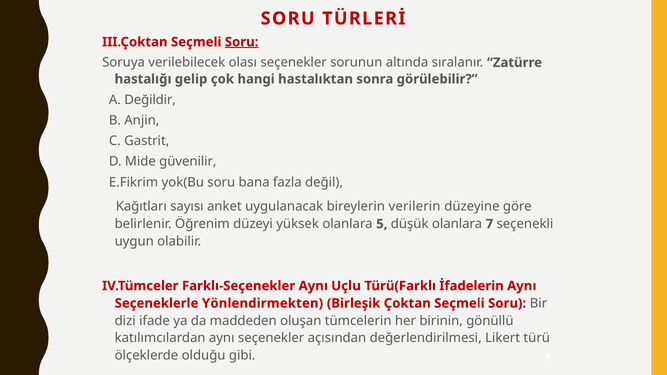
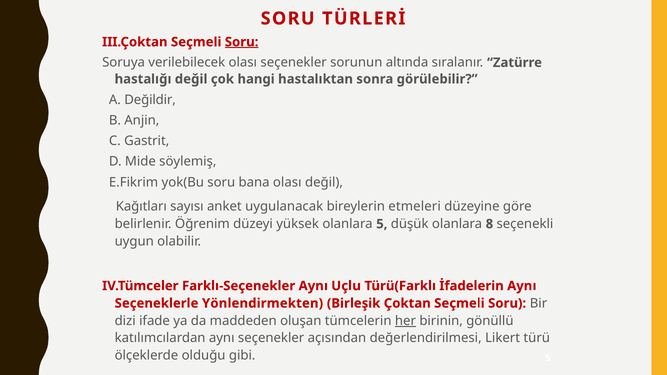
hastalığı gelip: gelip -> değil
güvenilir: güvenilir -> söylemiş
bana fazla: fazla -> olası
verilerin: verilerin -> etmeleri
7: 7 -> 8
her underline: none -> present
